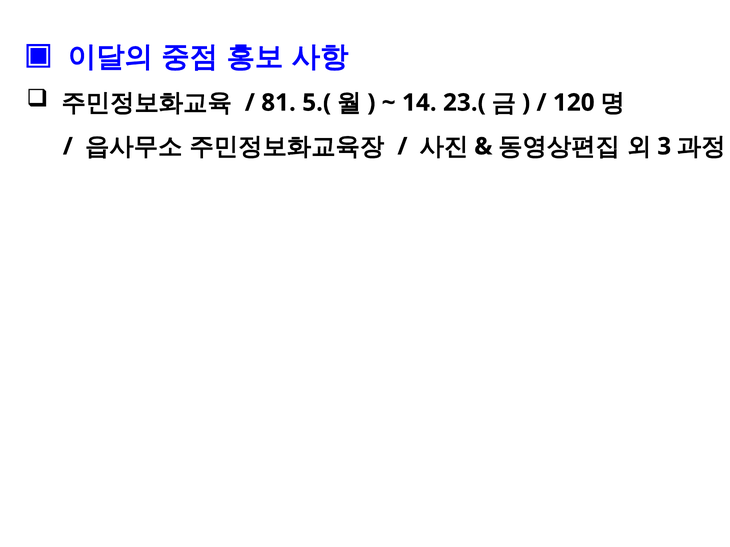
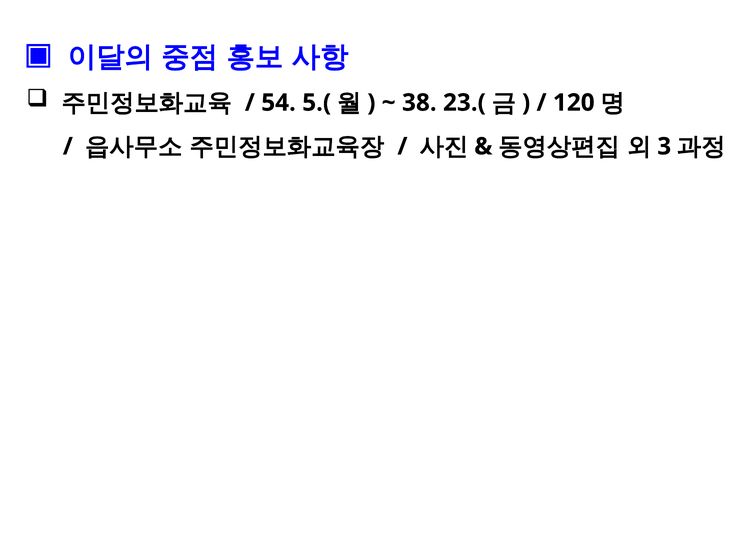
81: 81 -> 54
14: 14 -> 38
